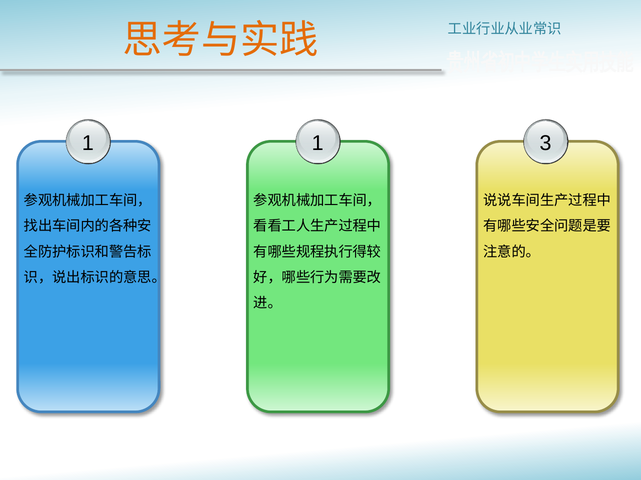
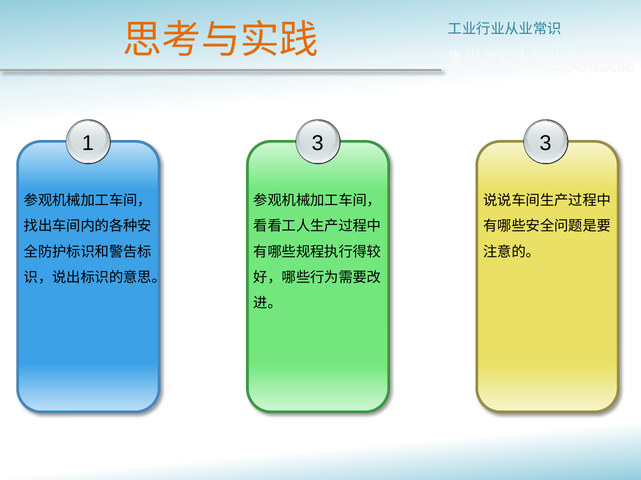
1 1: 1 -> 3
